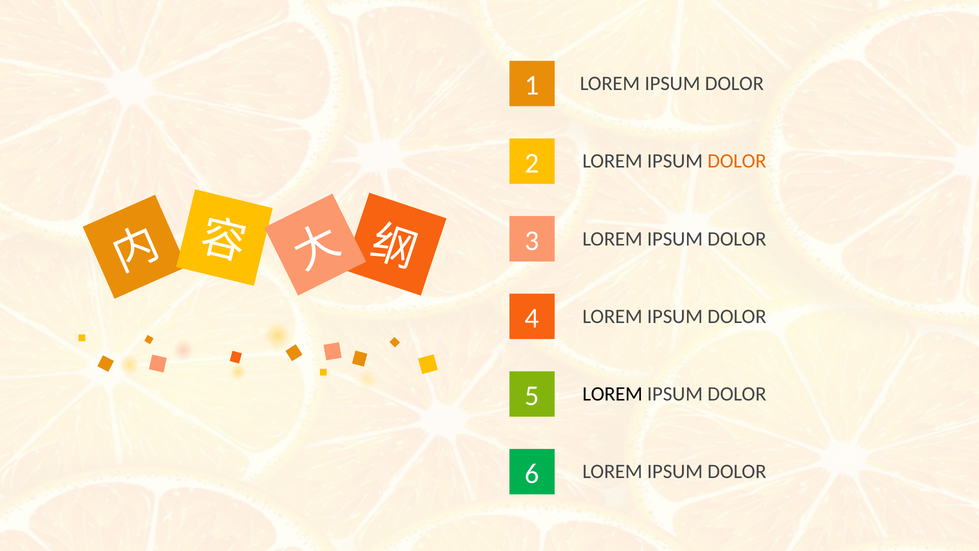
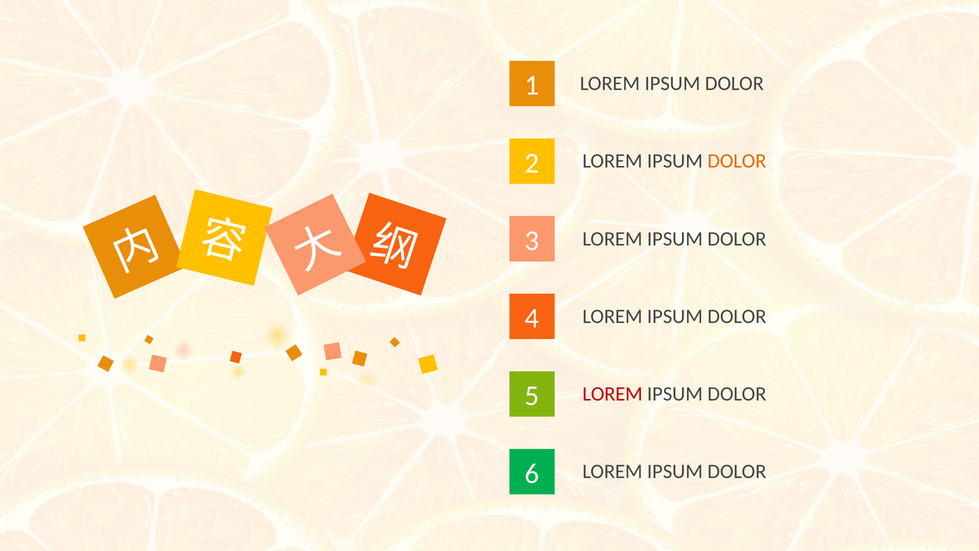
LOREM at (613, 394) colour: black -> red
